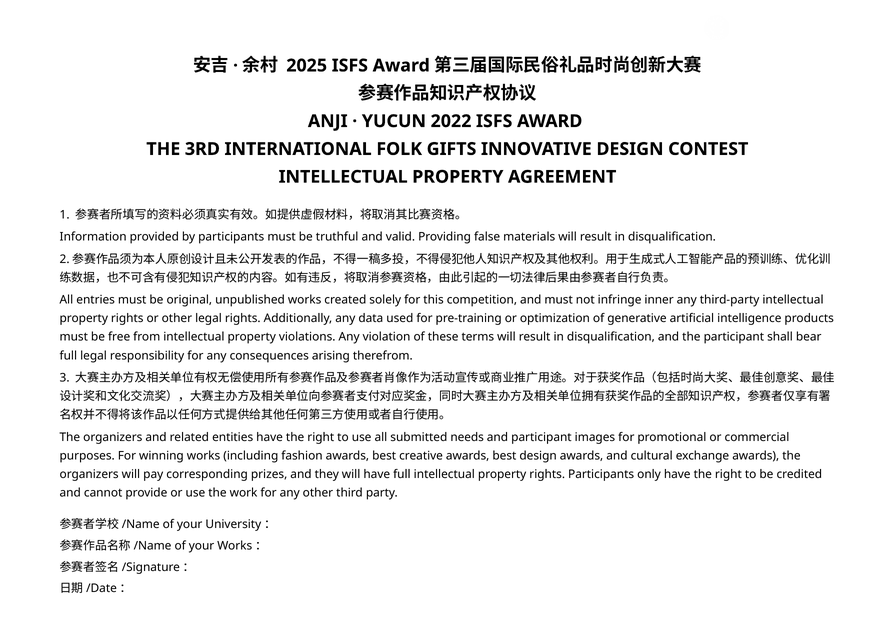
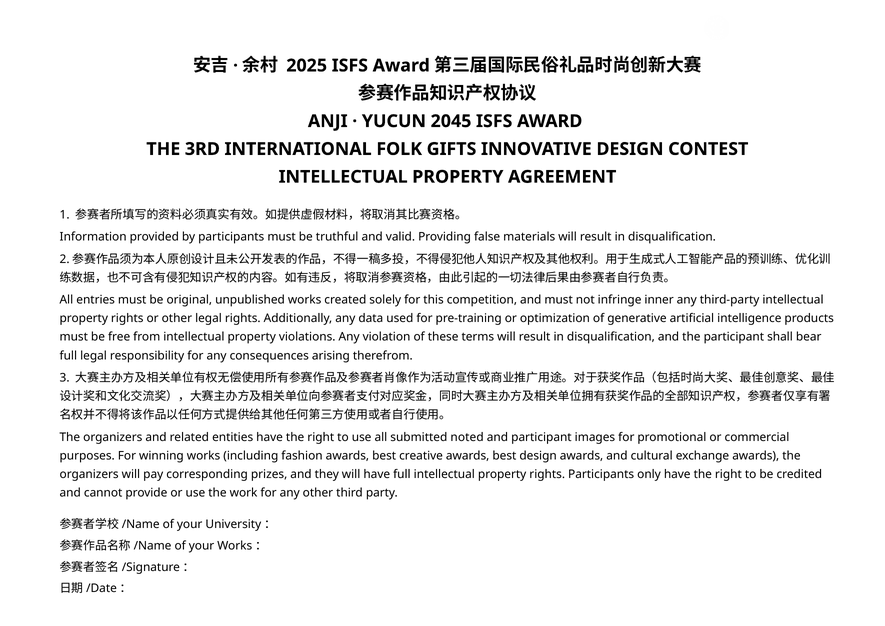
2022: 2022 -> 2045
needs: needs -> noted
